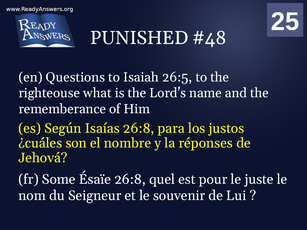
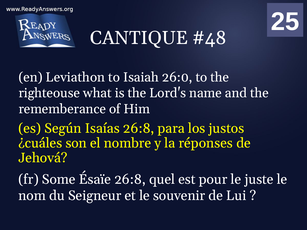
PUNISHED: PUNISHED -> CANTIQUE
Questions: Questions -> Leviathon
26:5: 26:5 -> 26:0
